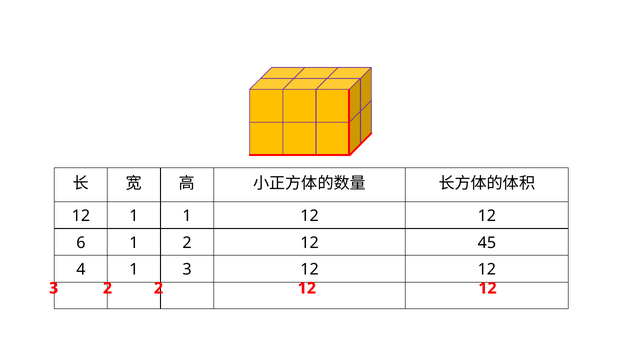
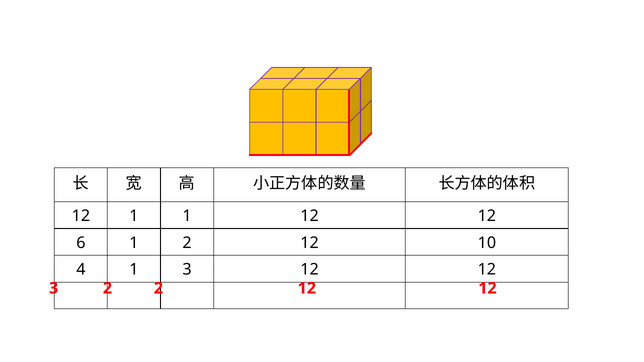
45: 45 -> 10
